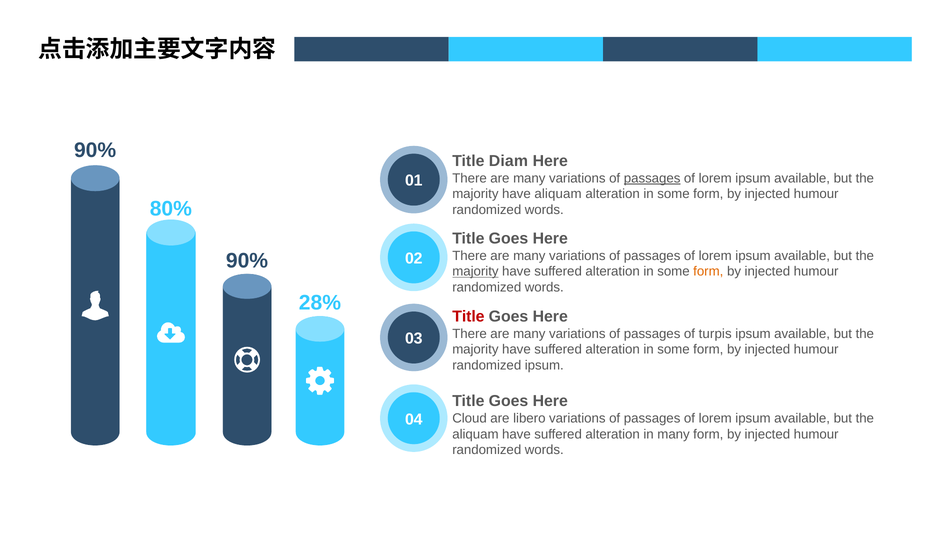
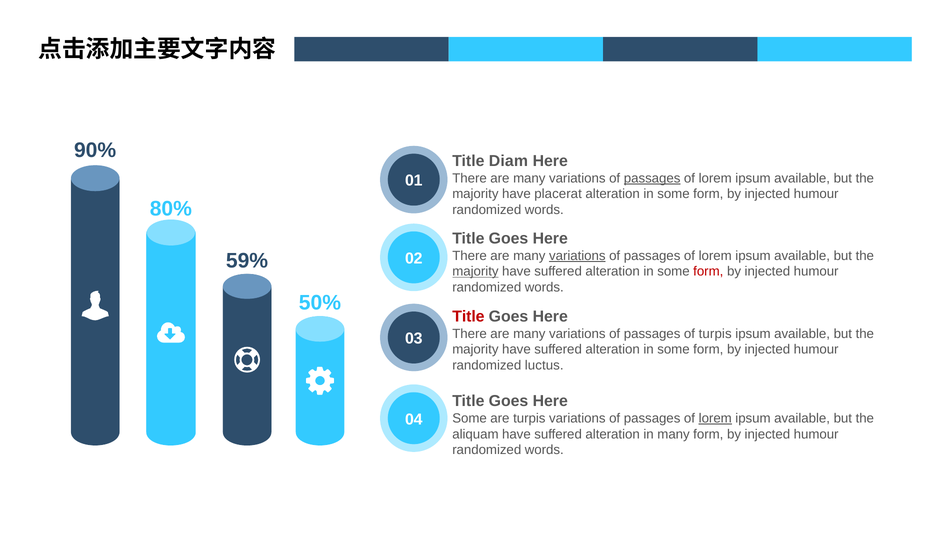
have aliquam: aliquam -> placerat
variations at (577, 256) underline: none -> present
90% at (247, 261): 90% -> 59%
form at (708, 271) colour: orange -> red
28%: 28% -> 50%
randomized ipsum: ipsum -> luctus
Cloud at (470, 418): Cloud -> Some
are libero: libero -> turpis
lorem at (715, 418) underline: none -> present
